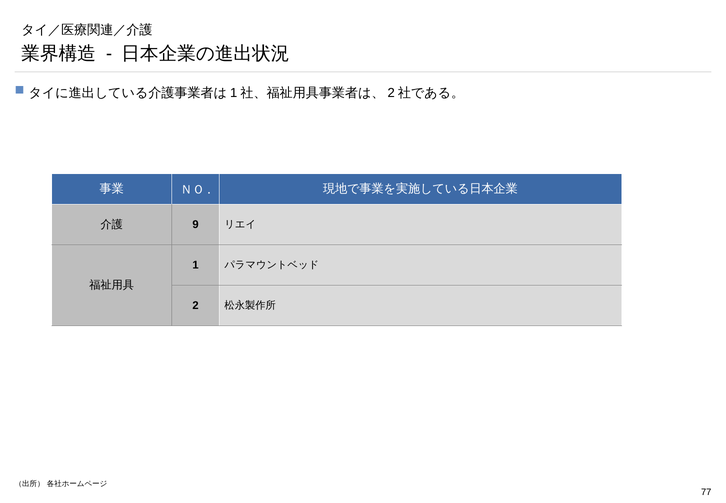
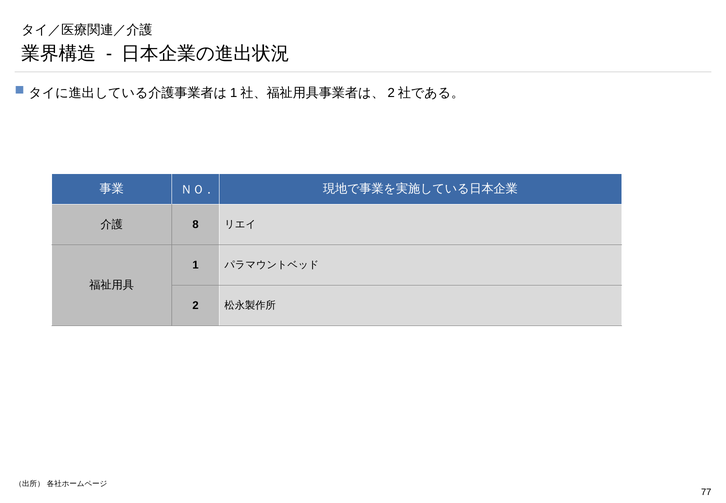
9: 9 -> 8
